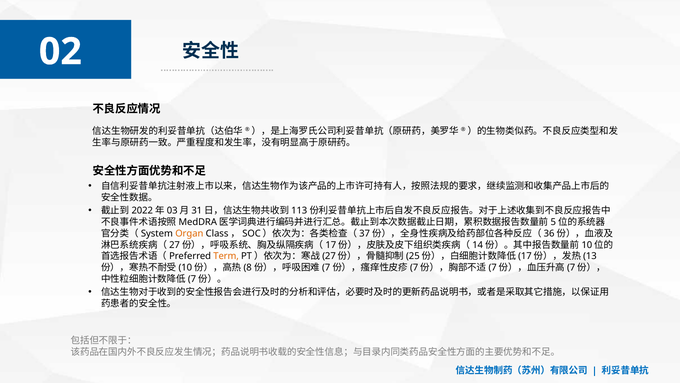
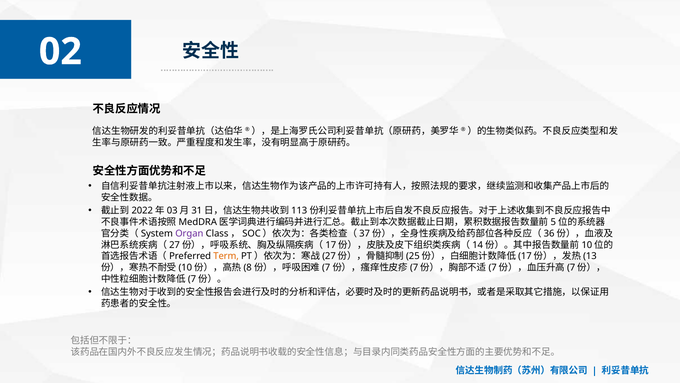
Organ colour: orange -> purple
